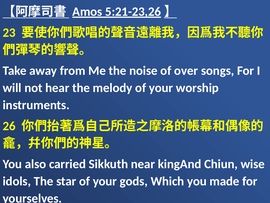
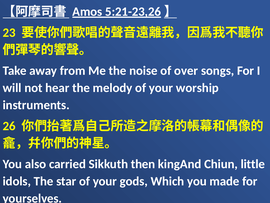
near: near -> then
wise: wise -> little
